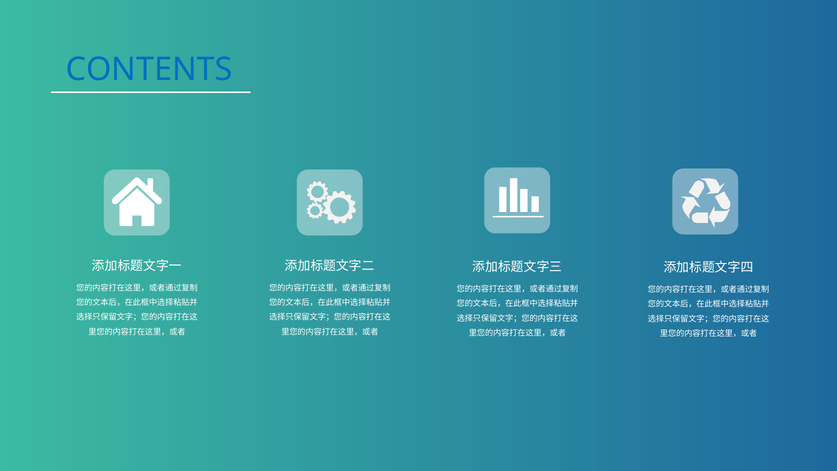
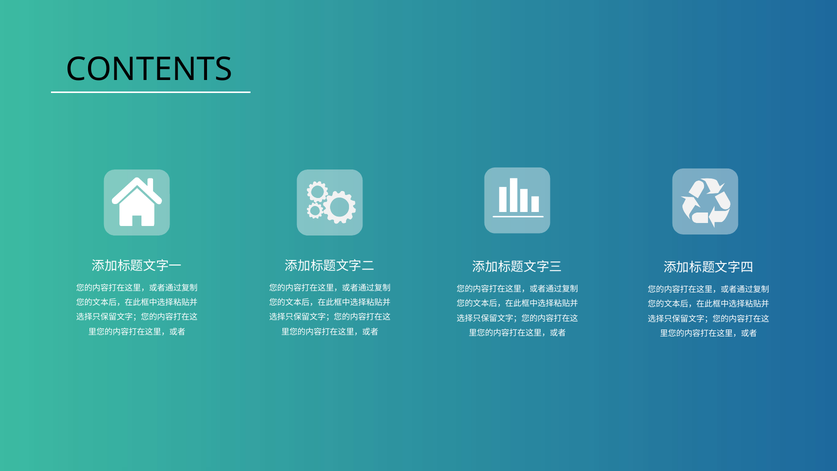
CONTENTS colour: blue -> black
